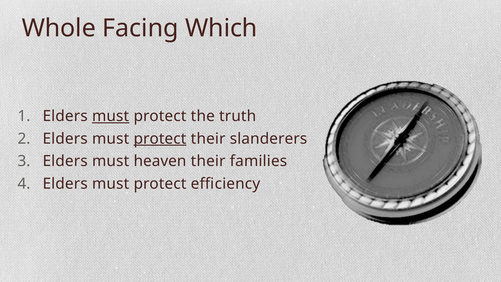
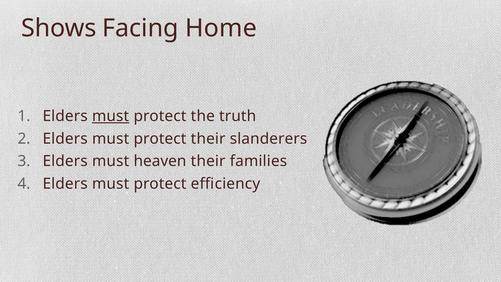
Whole: Whole -> Shows
Which: Which -> Home
protect at (160, 139) underline: present -> none
